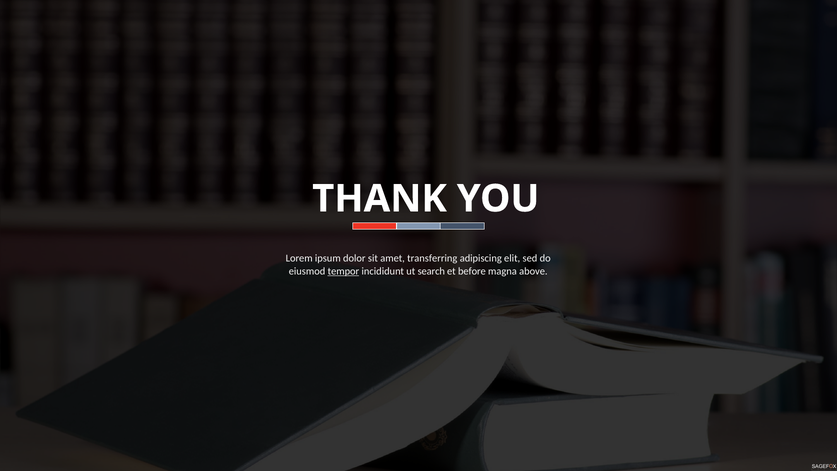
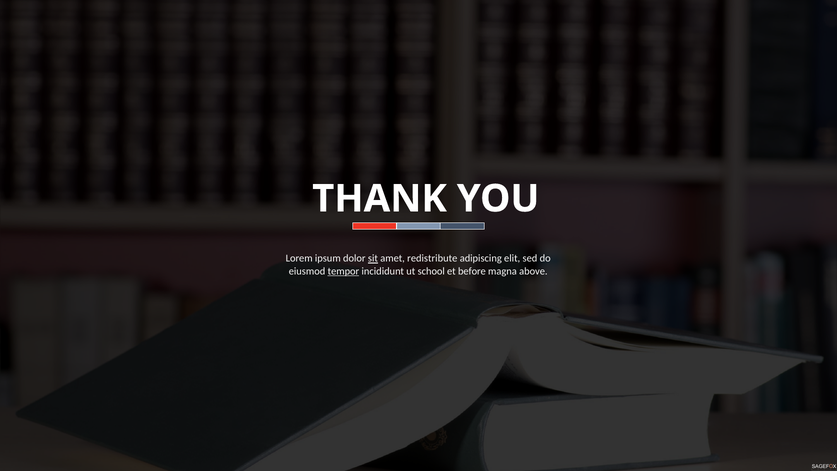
sit underline: none -> present
transferring: transferring -> redistribute
search: search -> school
